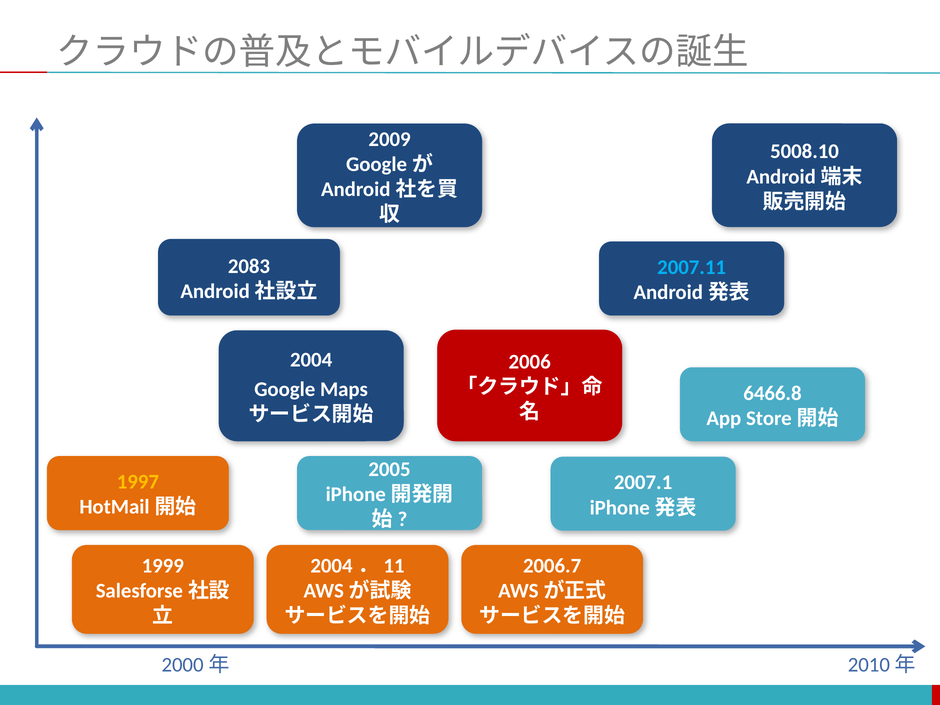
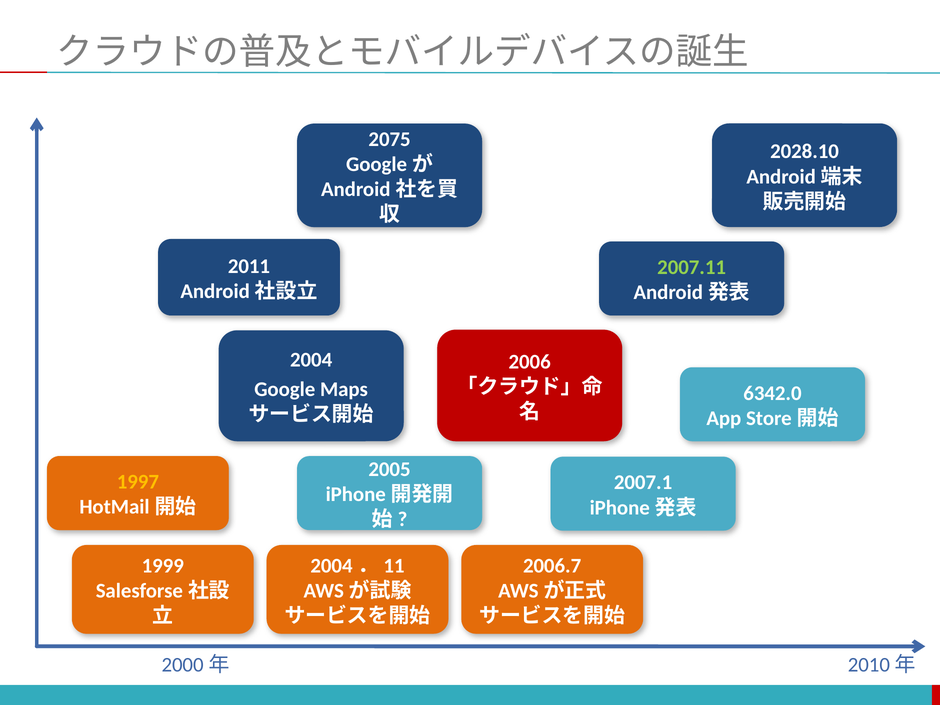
2009: 2009 -> 2075
5008.10: 5008.10 -> 2028.10
2083: 2083 -> 2011
2007.11 colour: light blue -> light green
6466.8: 6466.8 -> 6342.0
